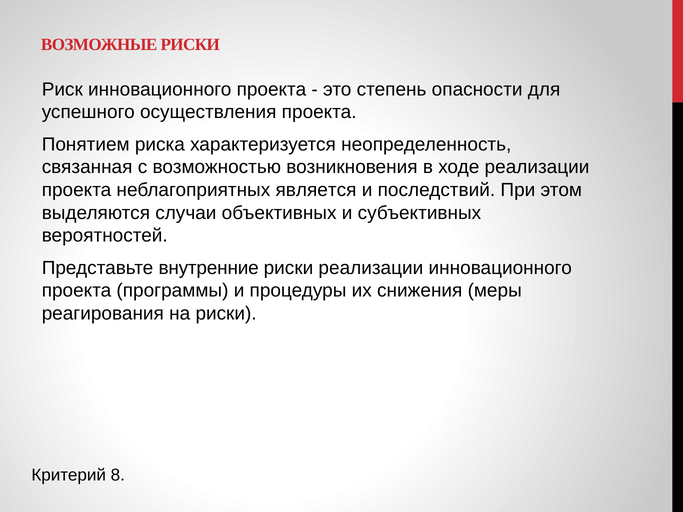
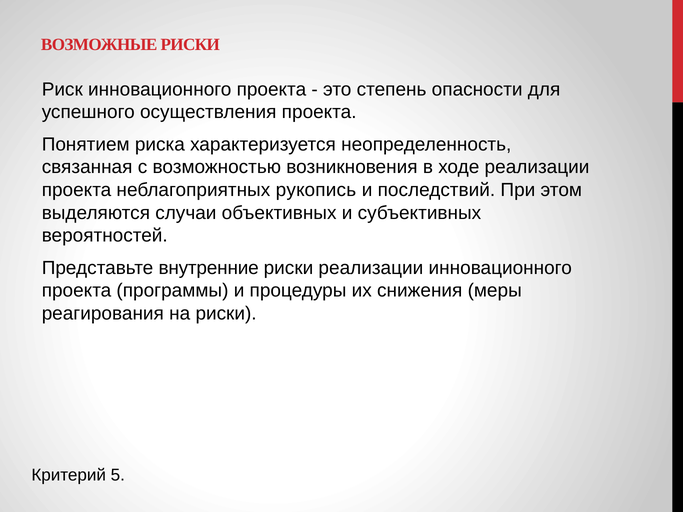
является: является -> рукопись
8: 8 -> 5
